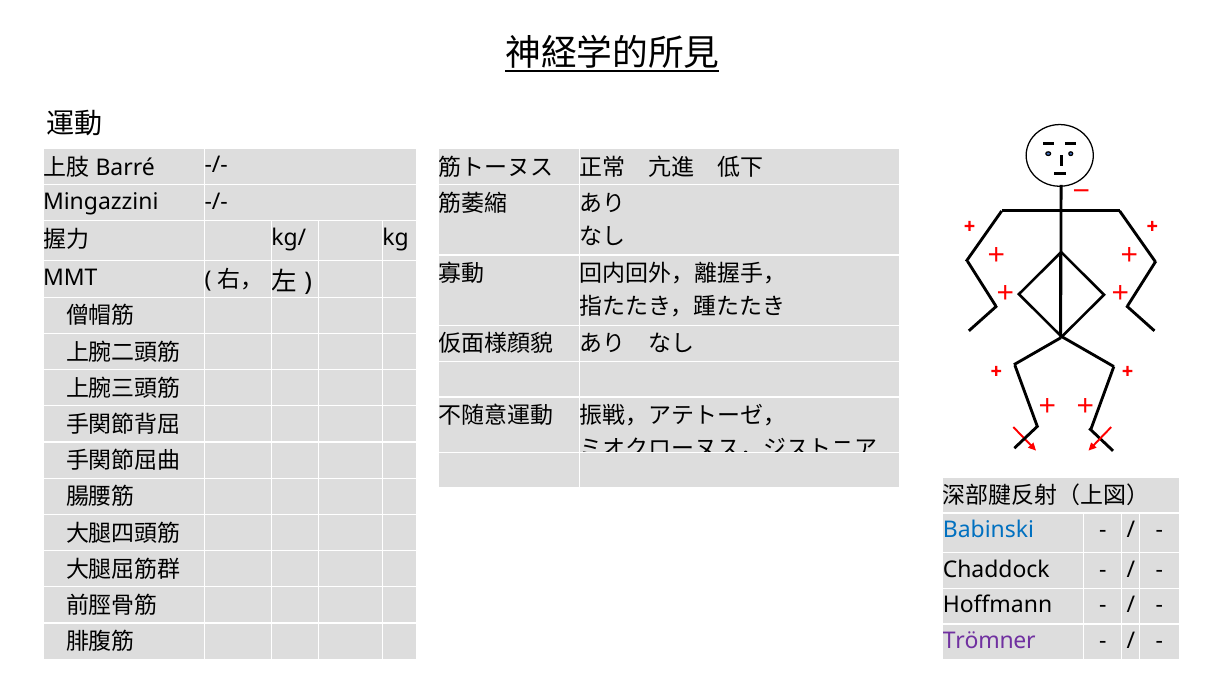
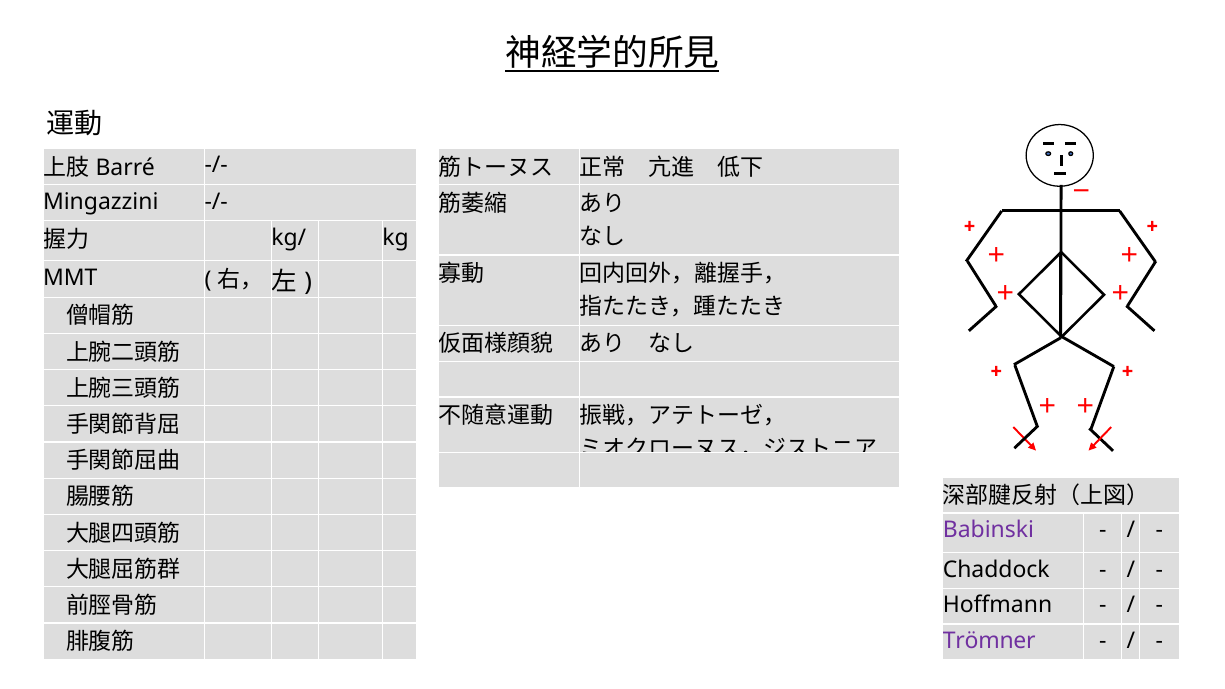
Babinski colour: blue -> purple
